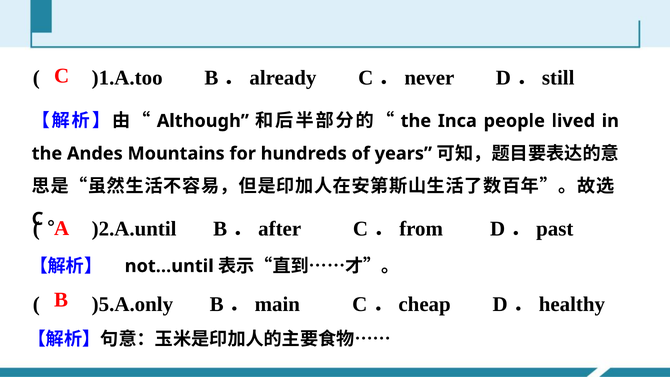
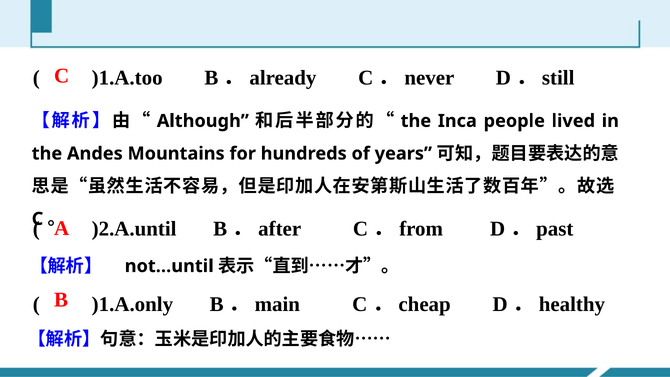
)5.A.only: )5.A.only -> )1.A.only
